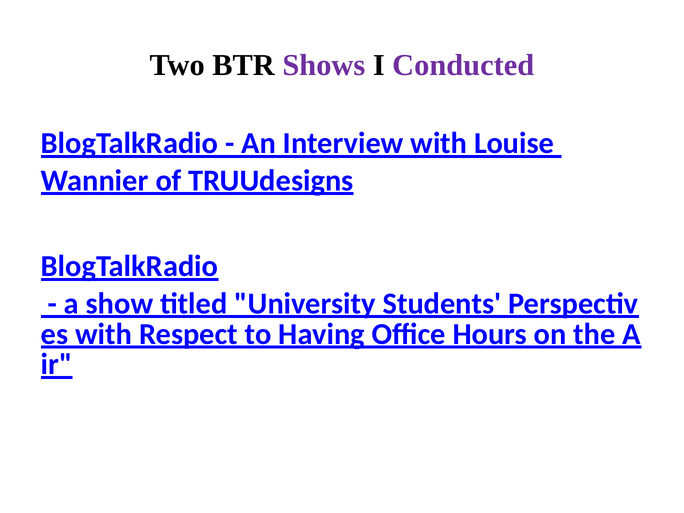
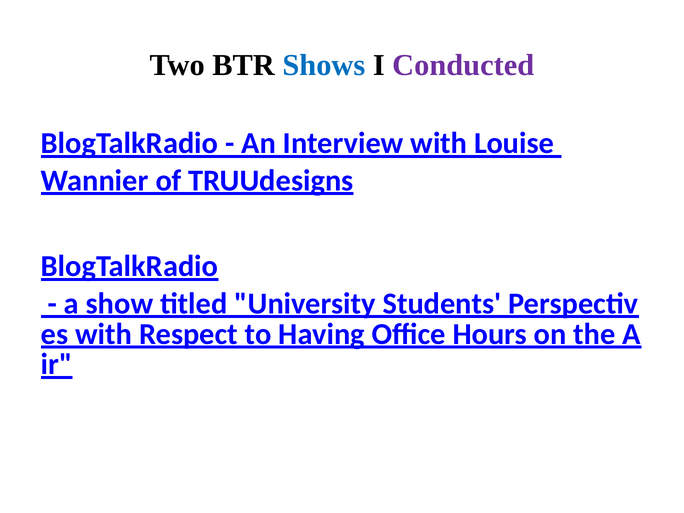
Shows colour: purple -> blue
